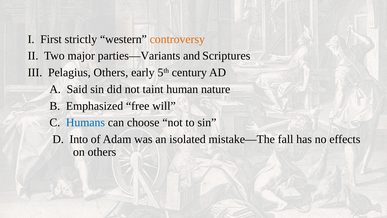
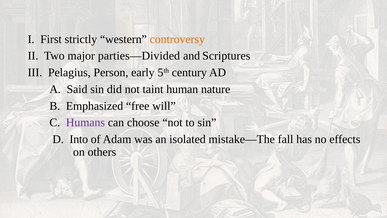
parties—Variants: parties—Variants -> parties—Divided
Pelagius Others: Others -> Person
Humans colour: blue -> purple
